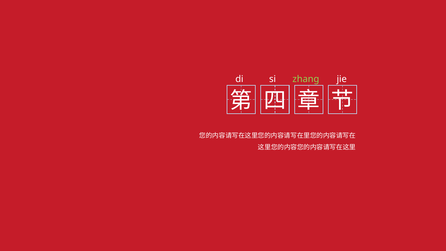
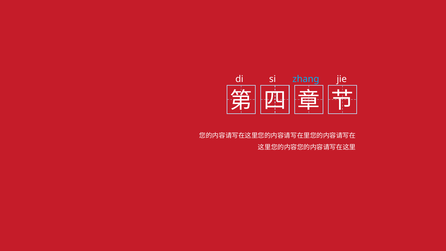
zhang colour: light green -> light blue
